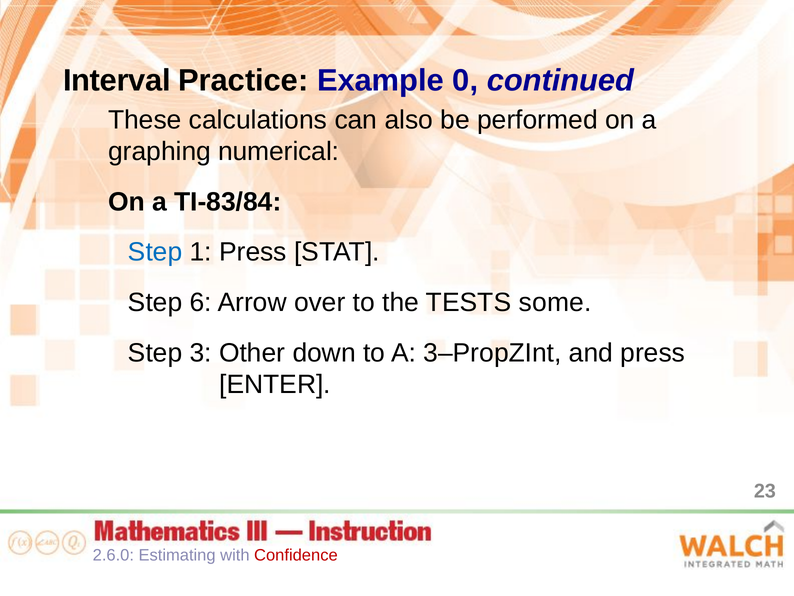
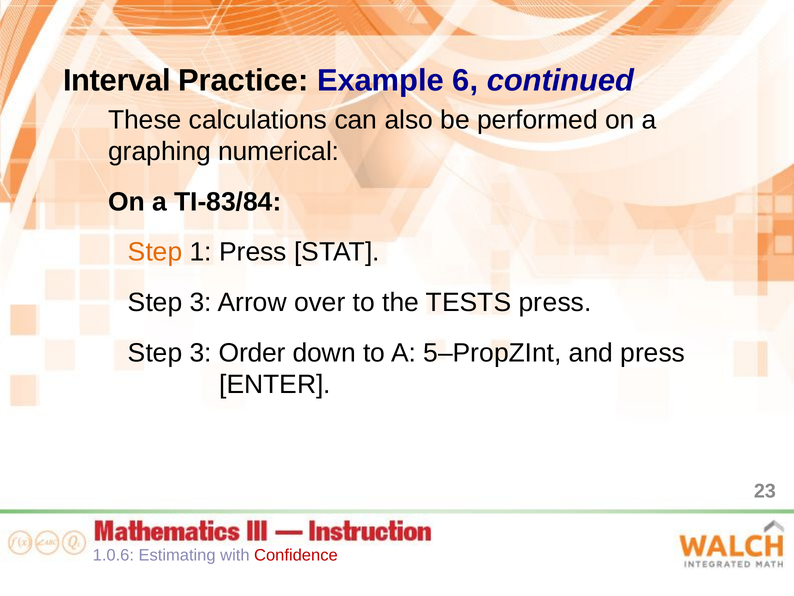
0: 0 -> 6
Step at (155, 252) colour: blue -> orange
6 at (201, 302): 6 -> 3
TESTS some: some -> press
Other: Other -> Order
3–PropZInt: 3–PropZInt -> 5–PropZInt
2.6.0: 2.6.0 -> 1.0.6
